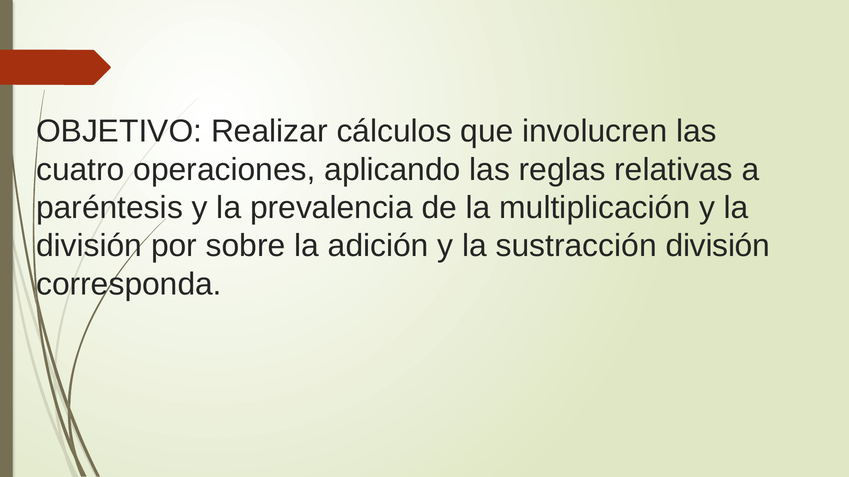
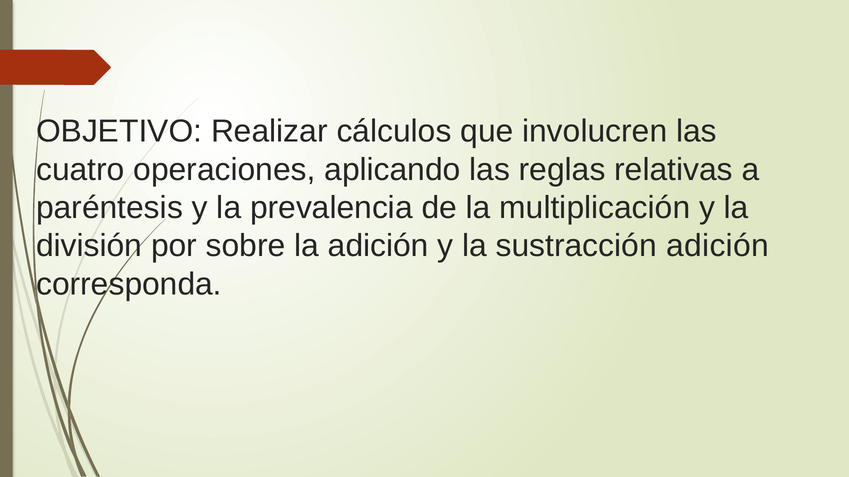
sustracción división: división -> adición
